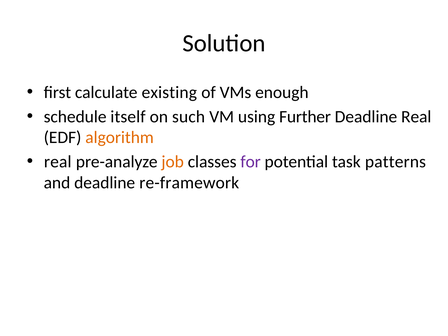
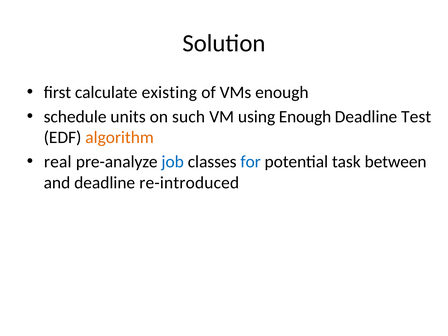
itself: itself -> units
using Further: Further -> Enough
Deadline Real: Real -> Test
job colour: orange -> blue
for colour: purple -> blue
patterns: patterns -> between
re-framework: re-framework -> re-introduced
